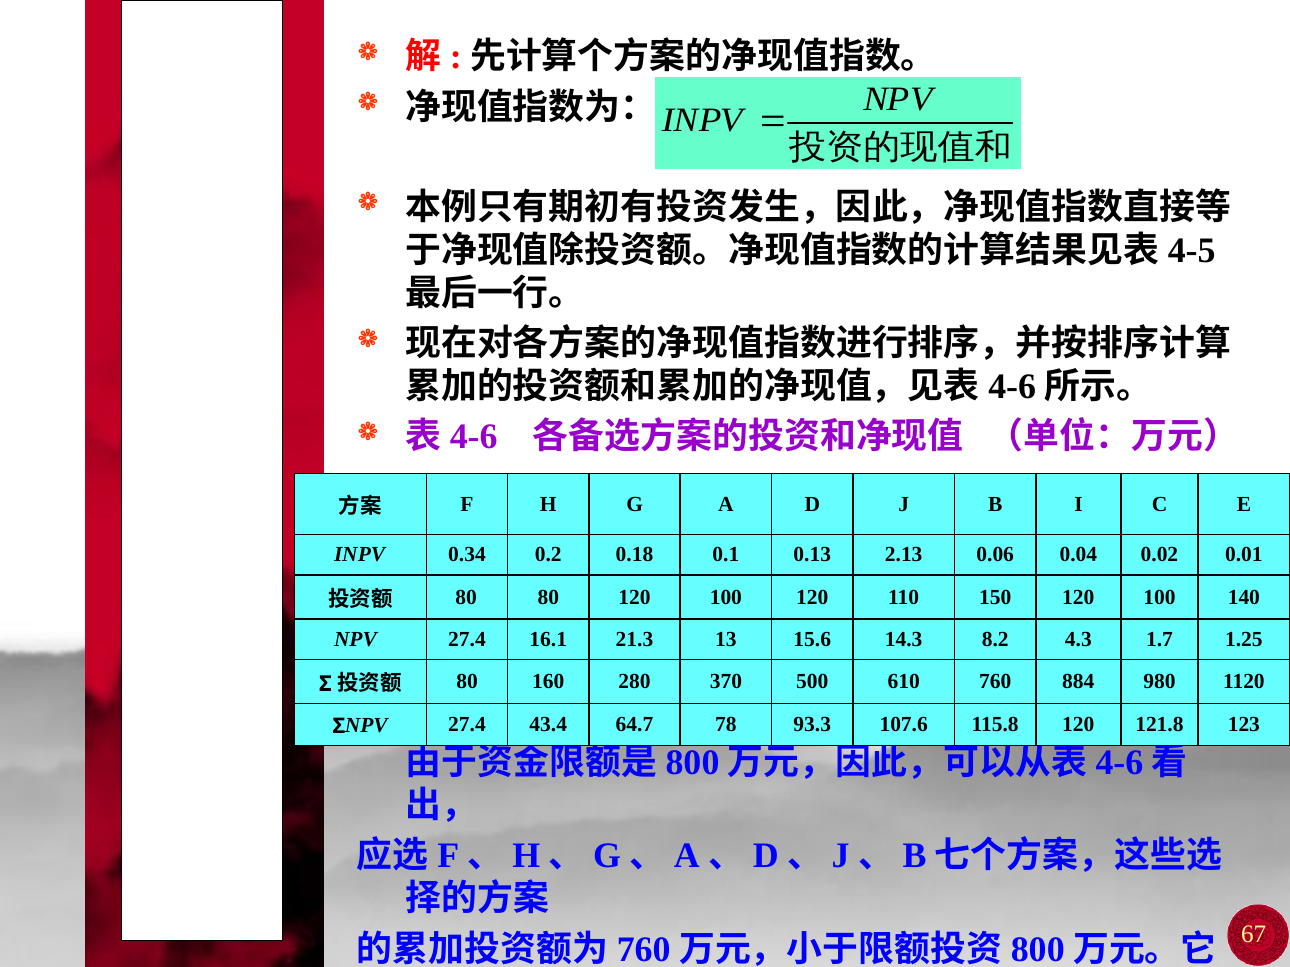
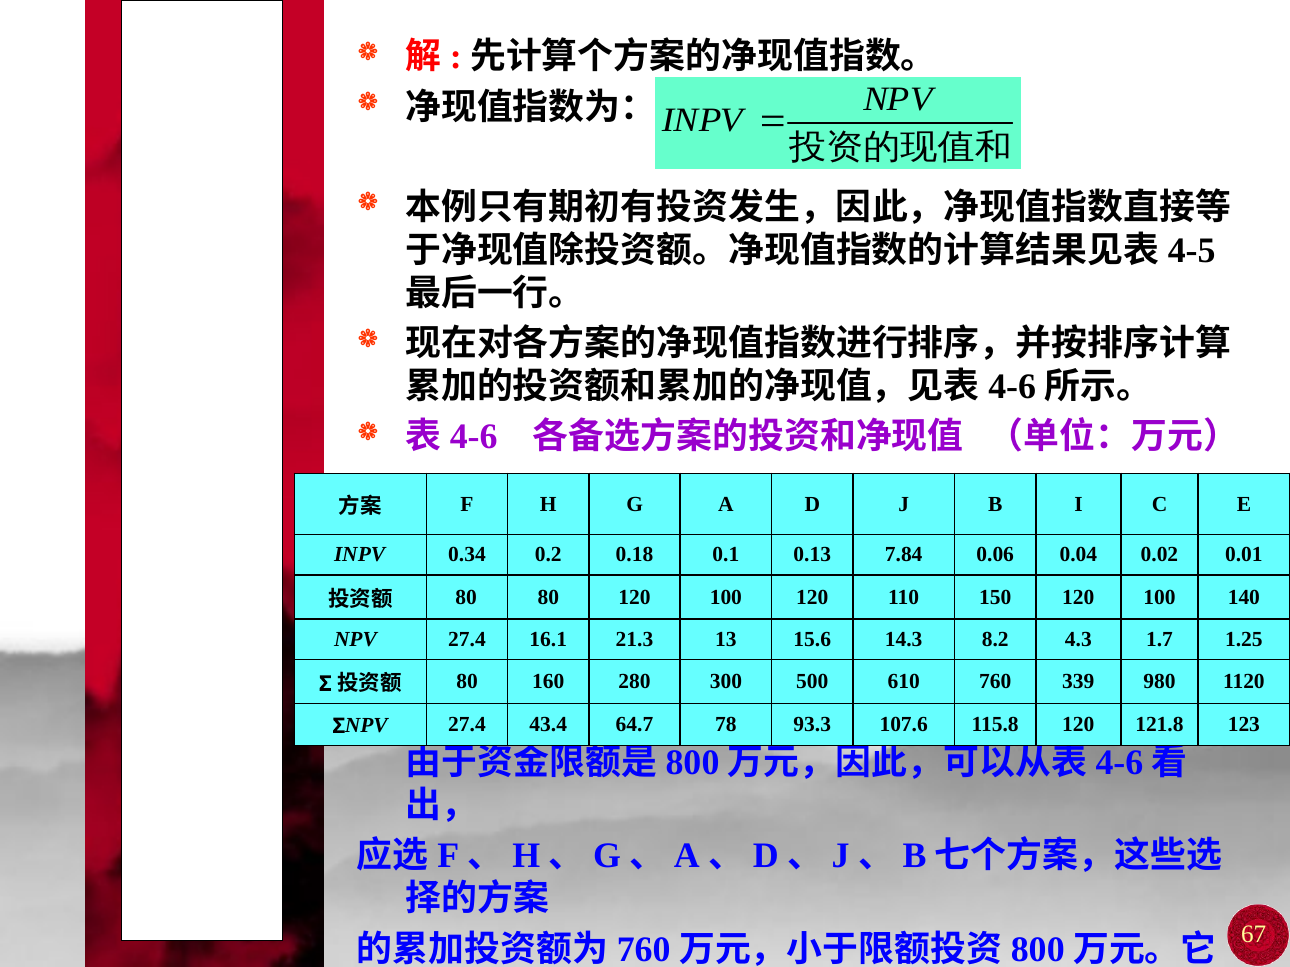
2.13: 2.13 -> 7.84
370: 370 -> 300
884: 884 -> 339
